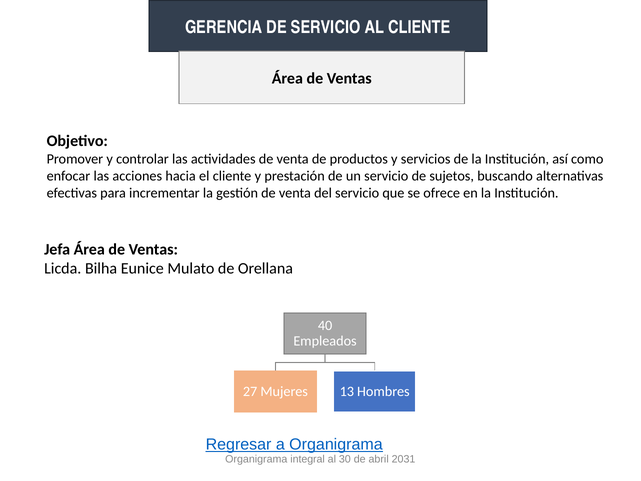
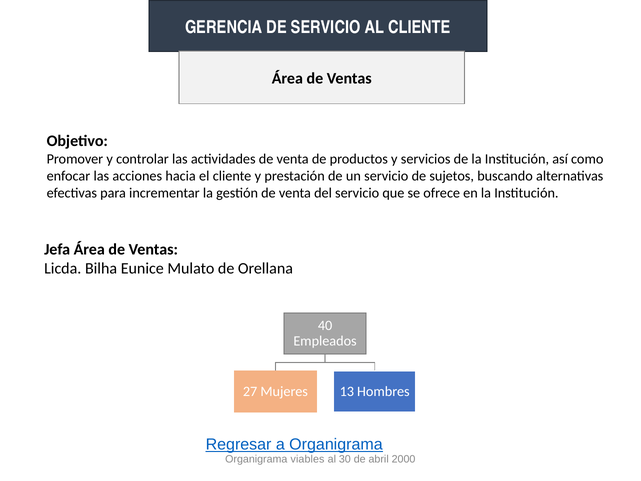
integral: integral -> viables
2031: 2031 -> 2000
